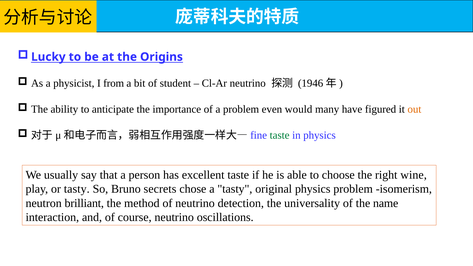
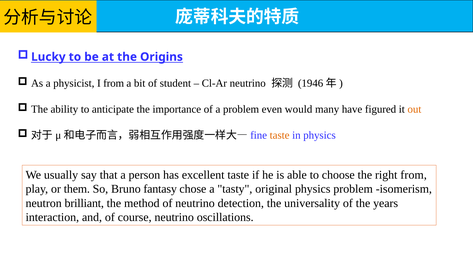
taste at (280, 135) colour: green -> orange
right wine: wine -> from
or tasty: tasty -> them
secrets: secrets -> fantasy
name: name -> years
